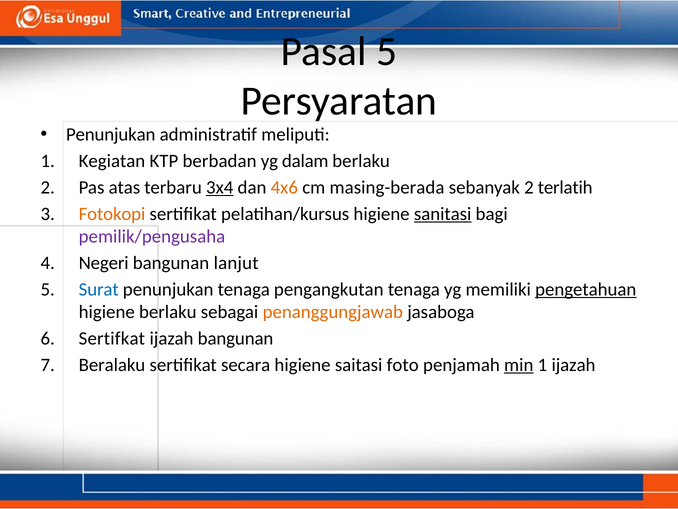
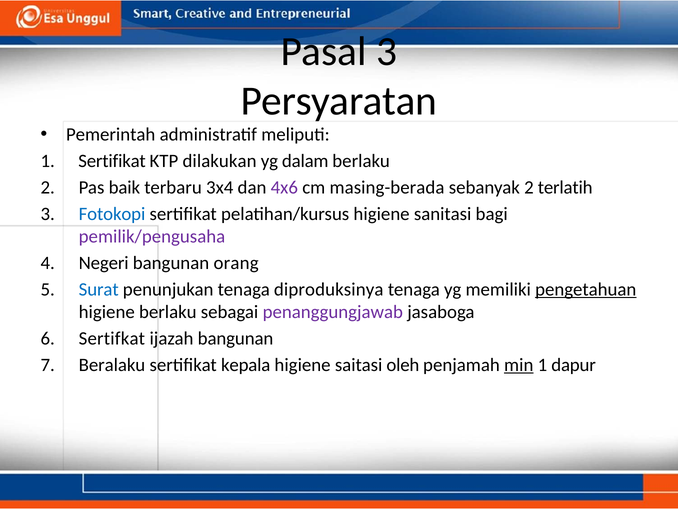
Pasal 5: 5 -> 3
Penunjukan at (111, 135): Penunjukan -> Pemerintah
1 Kegiatan: Kegiatan -> Sertifikat
berbadan: berbadan -> dilakukan
atas: atas -> baik
3x4 underline: present -> none
4x6 colour: orange -> purple
Fotokopi colour: orange -> blue
sanitasi underline: present -> none
lanjut: lanjut -> orang
pengangkutan: pengangkutan -> diproduksinya
penanggungjawab colour: orange -> purple
secara: secara -> kepala
foto: foto -> oleh
1 ijazah: ijazah -> dapur
